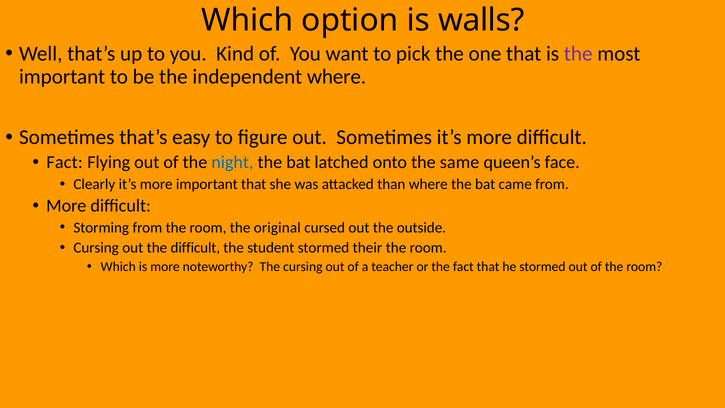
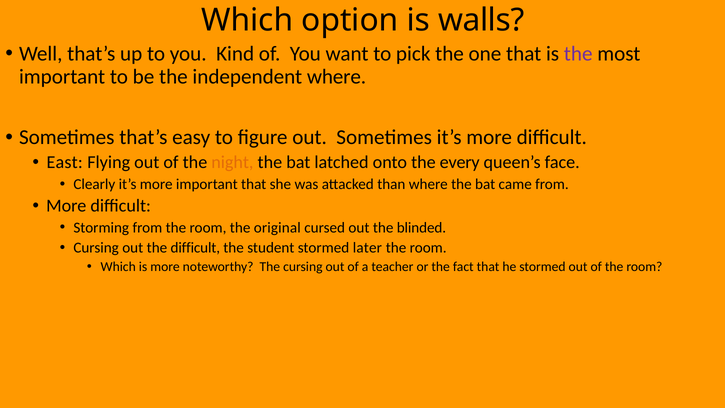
Fact at (65, 162): Fact -> East
night colour: blue -> orange
same: same -> every
outside: outside -> blinded
their: their -> later
